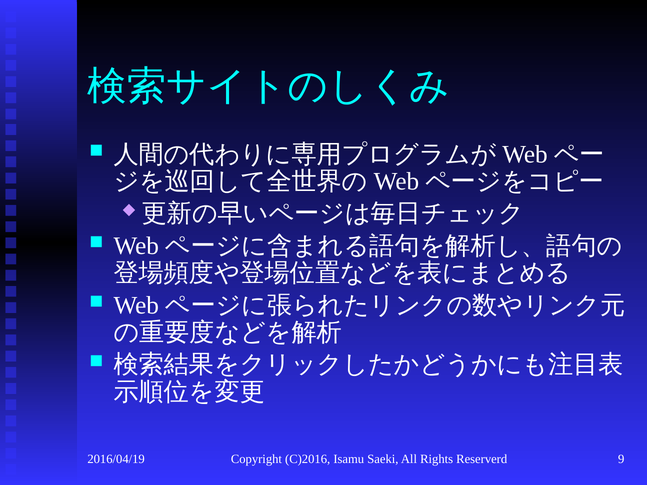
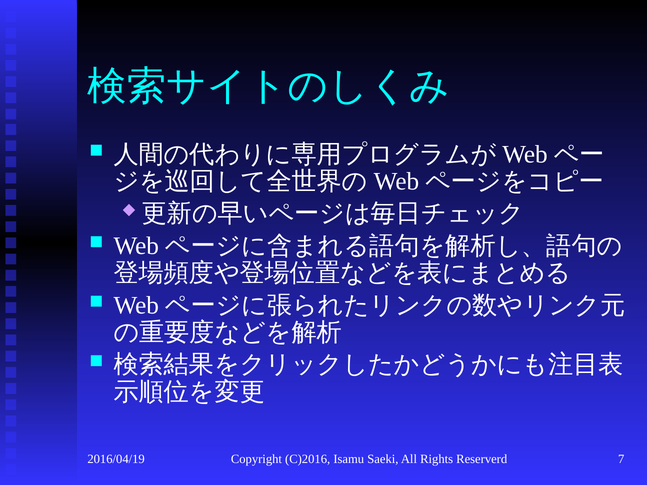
9: 9 -> 7
